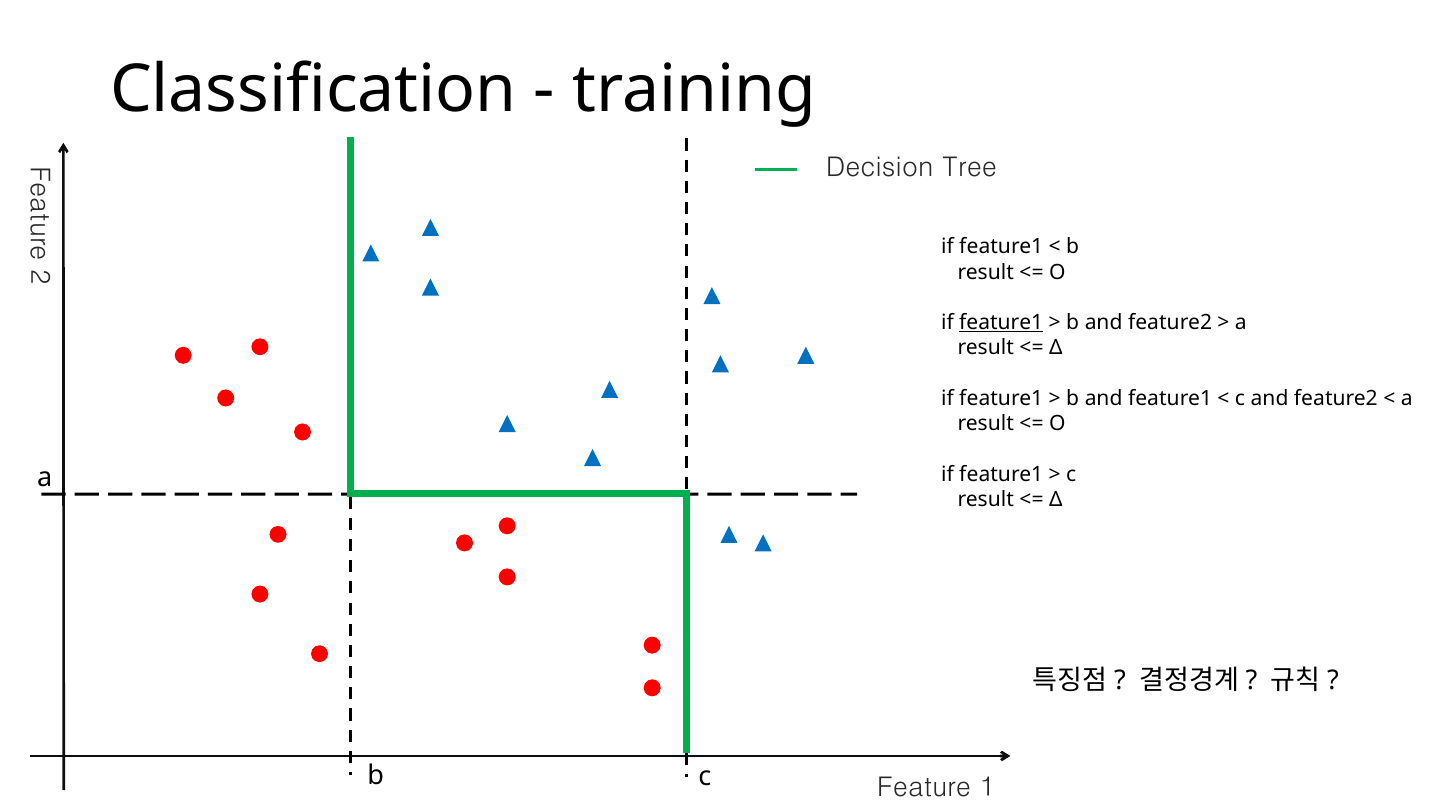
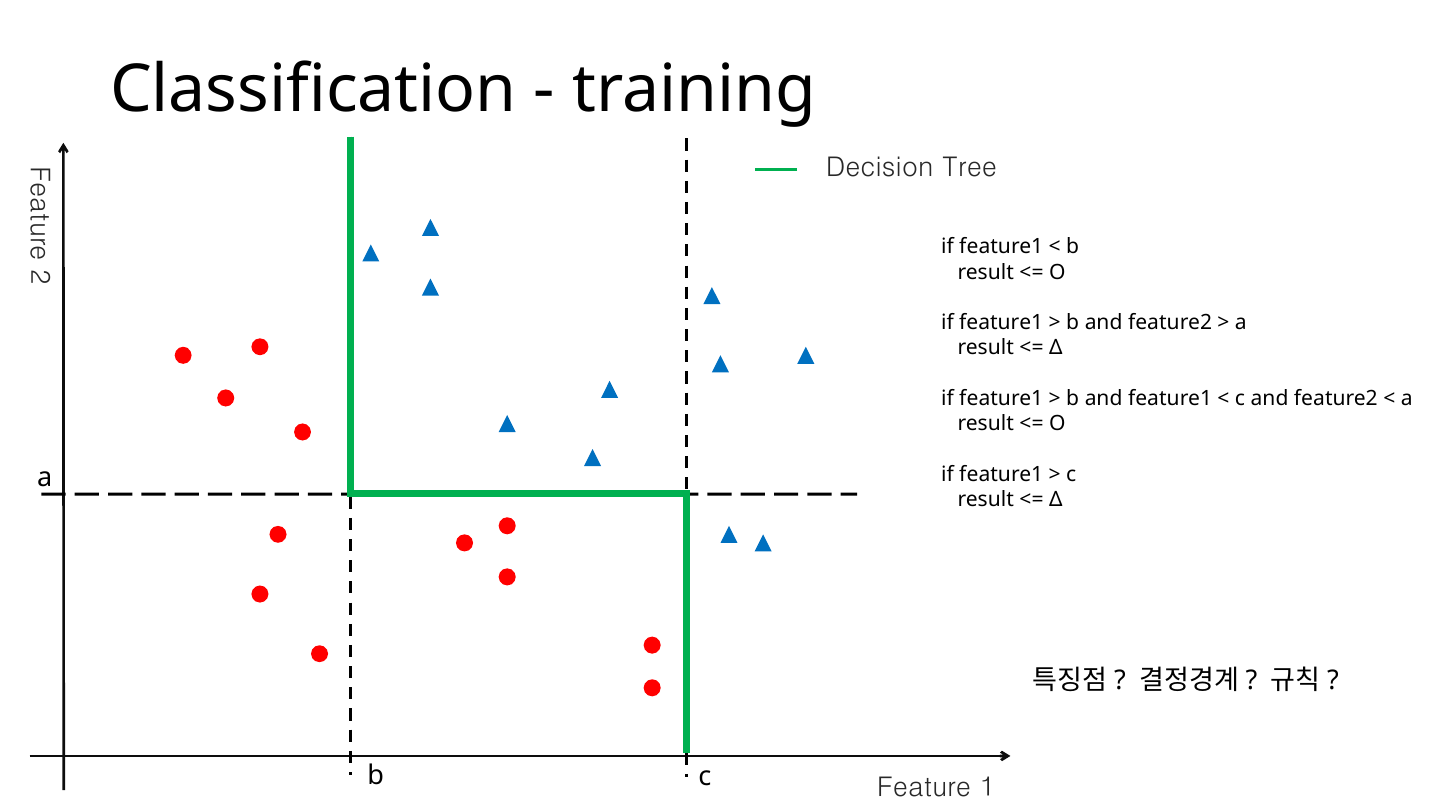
feature1 at (1001, 323) underline: present -> none
